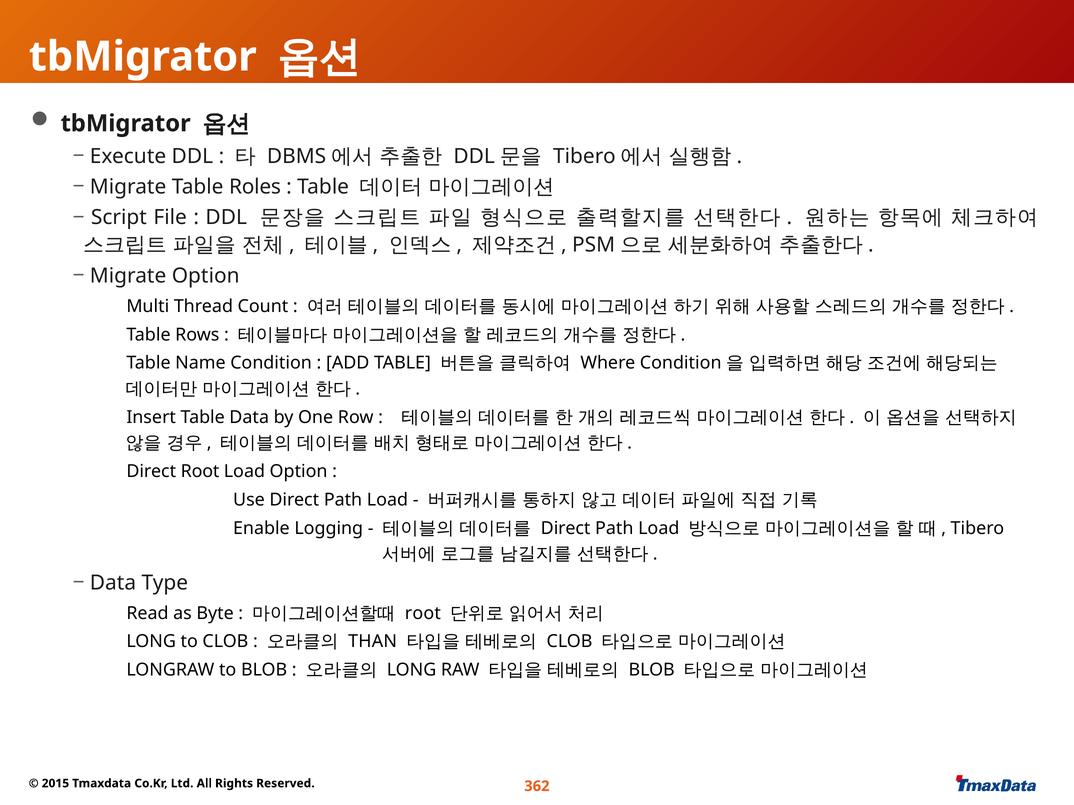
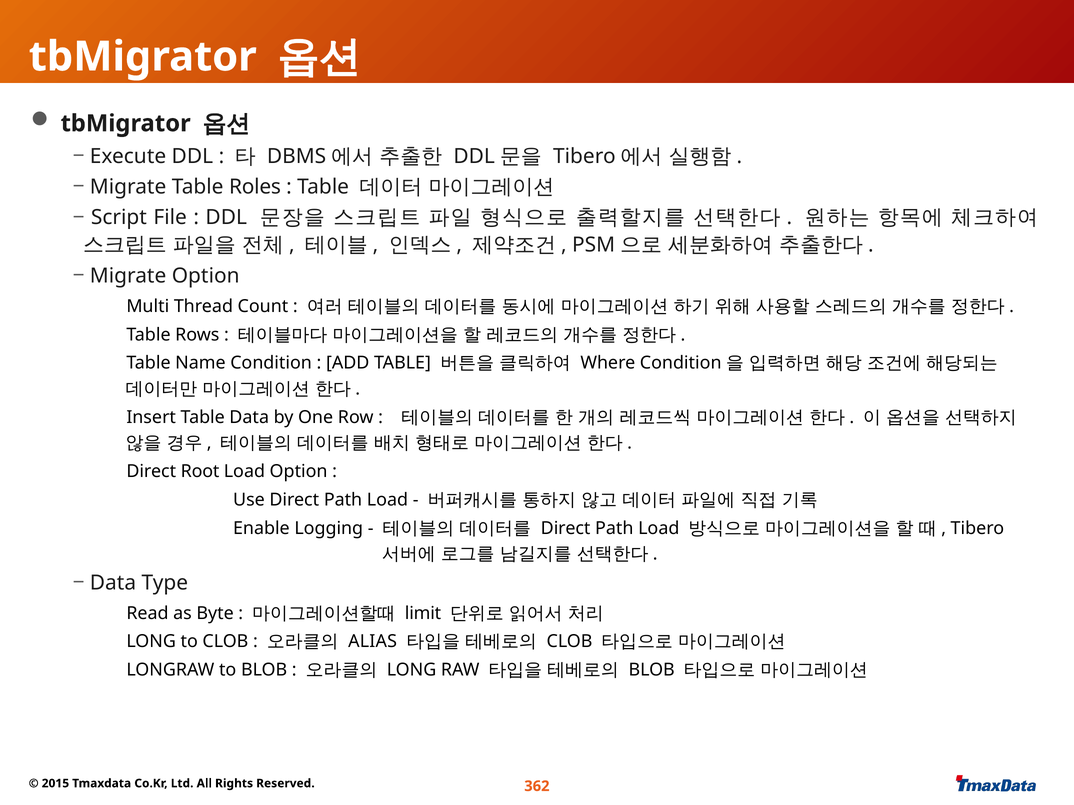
root at (423, 614): root -> limit
THAN: THAN -> ALIAS
